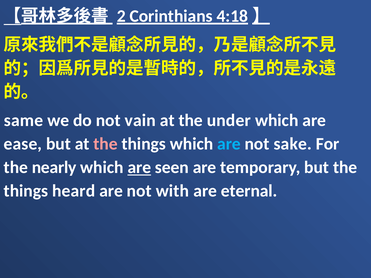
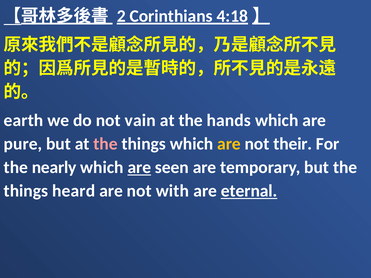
same: same -> earth
under: under -> hands
ease: ease -> pure
are at (229, 144) colour: light blue -> yellow
sake: sake -> their
eternal underline: none -> present
